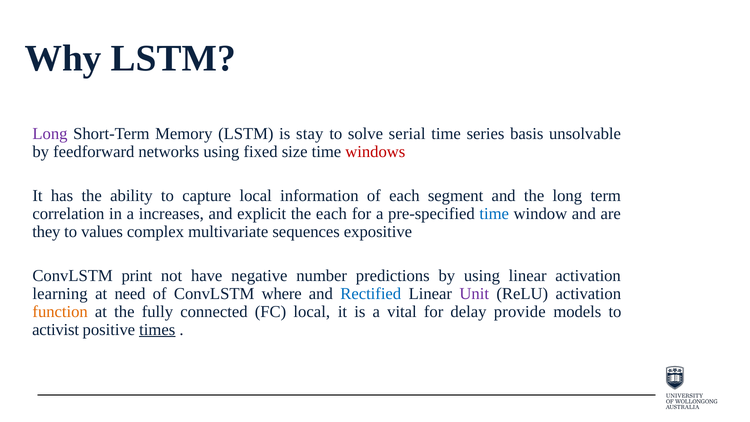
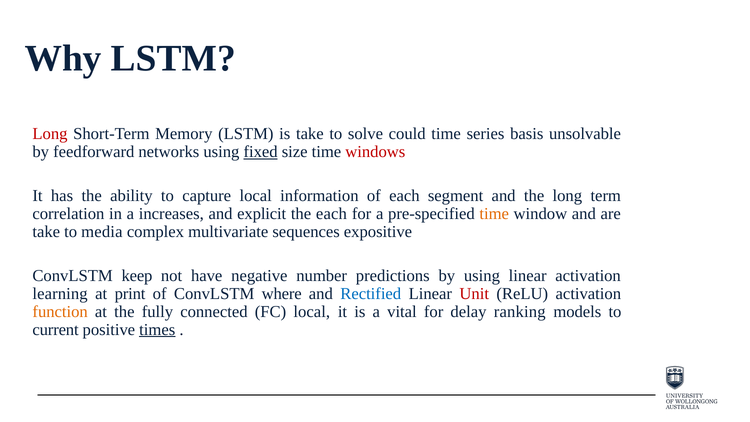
Long at (50, 134) colour: purple -> red
is stay: stay -> take
serial: serial -> could
fixed underline: none -> present
time at (494, 214) colour: blue -> orange
they at (46, 232): they -> take
values: values -> media
print: print -> keep
need: need -> print
Unit colour: purple -> red
provide: provide -> ranking
activist: activist -> current
